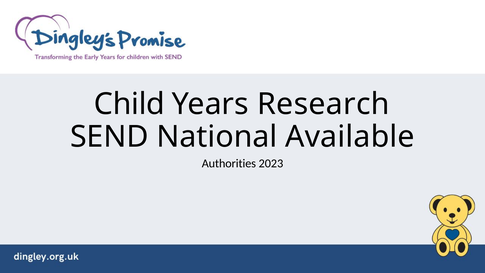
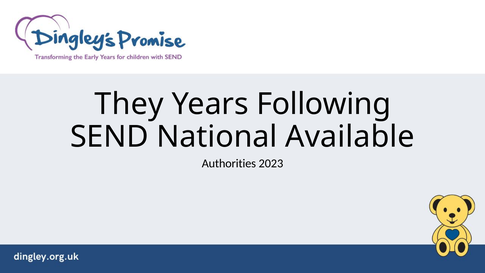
Child: Child -> They
Research: Research -> Following
